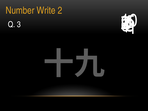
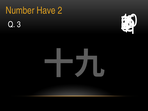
Write: Write -> Have
